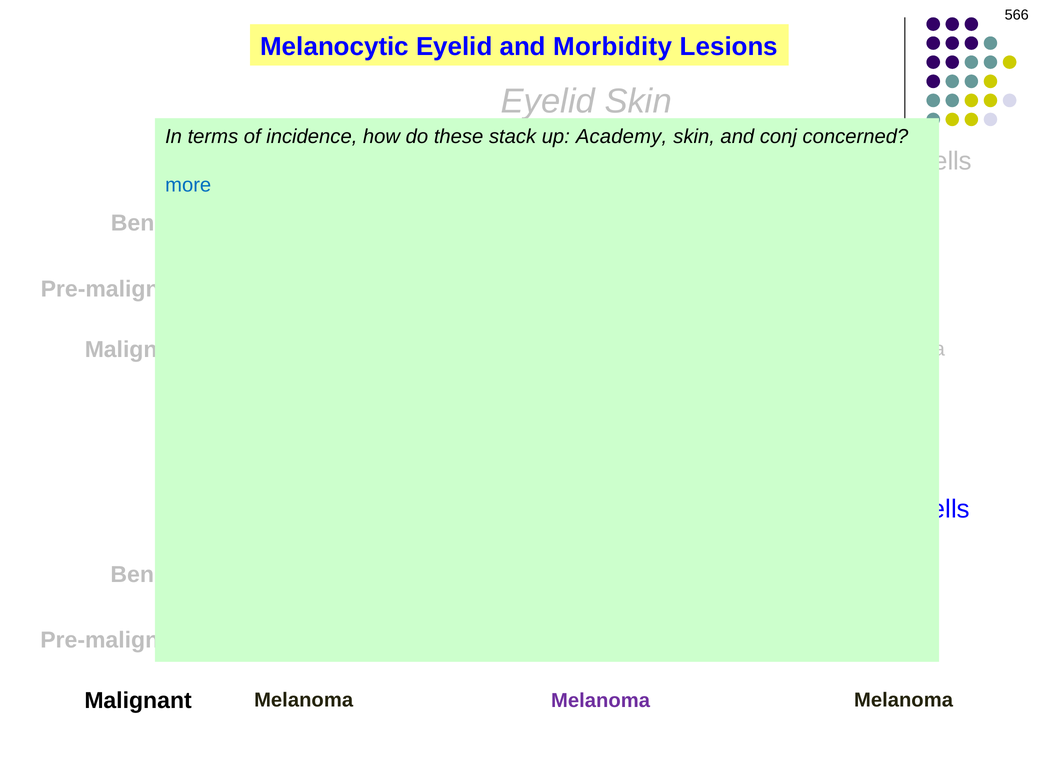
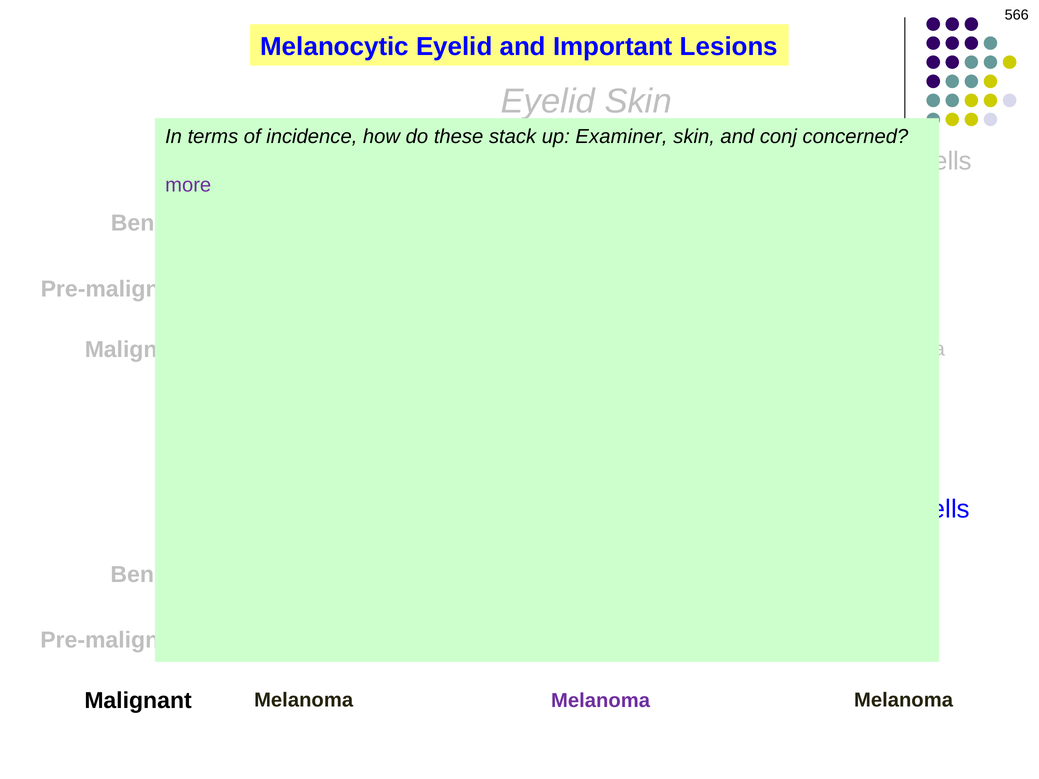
Morbidity: Morbidity -> Important
Academy: Academy -> Examiner
more at (188, 185) colour: blue -> purple
